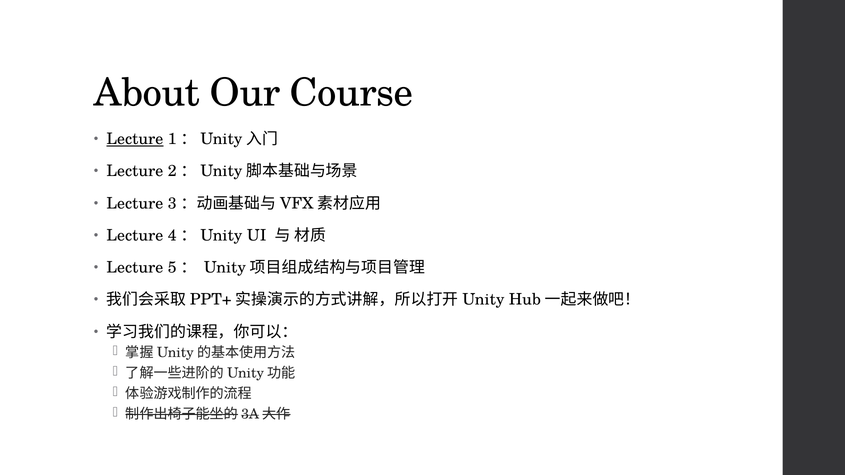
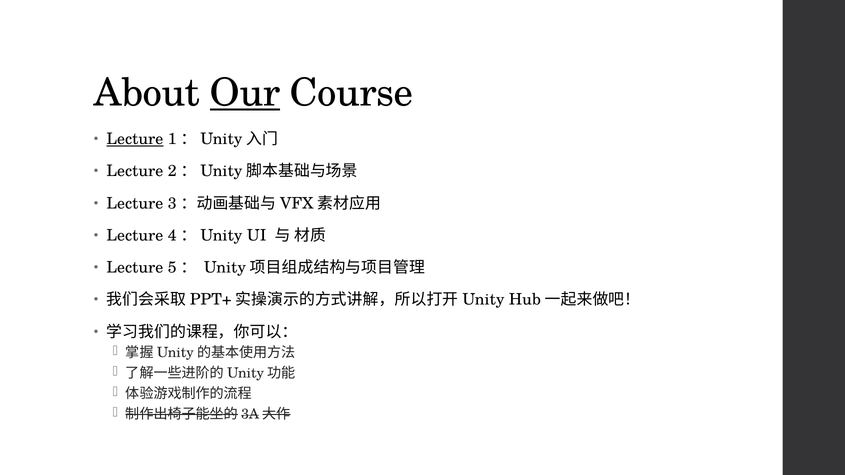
Our underline: none -> present
